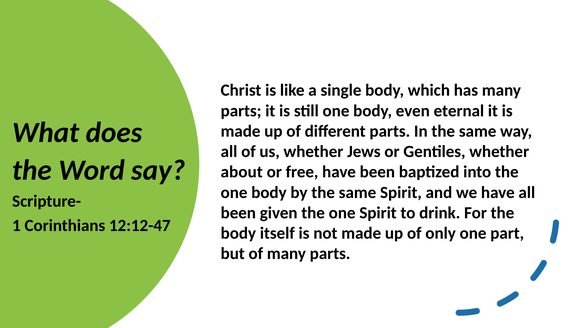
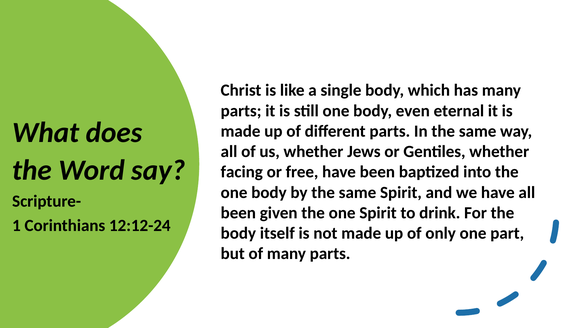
about: about -> facing
12:12-47: 12:12-47 -> 12:12-24
